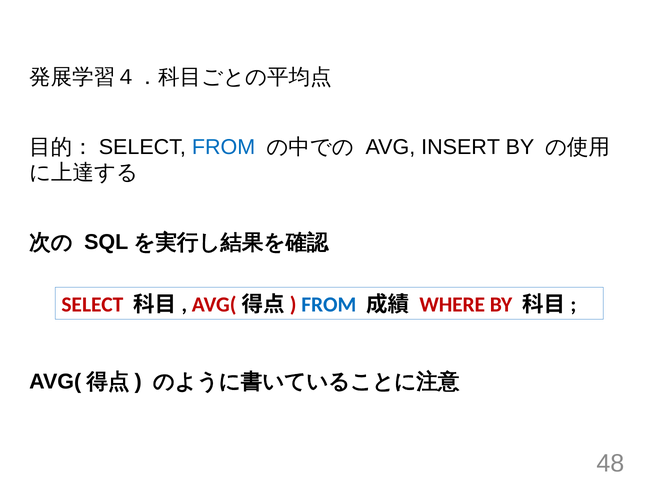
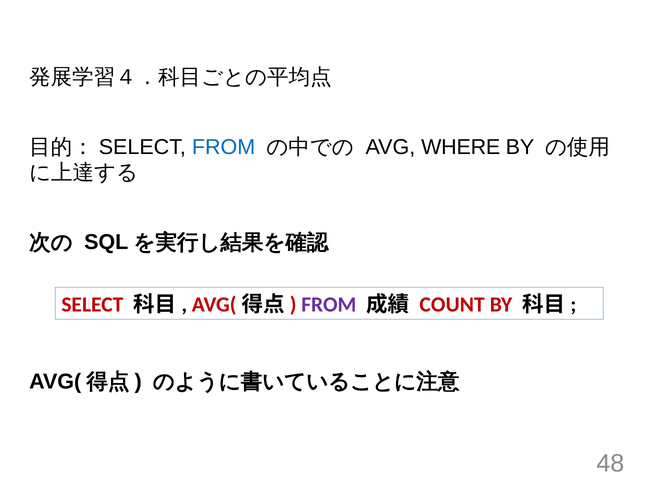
INSERT: INSERT -> WHERE
FROM at (329, 305) colour: blue -> purple
WHERE: WHERE -> COUNT
